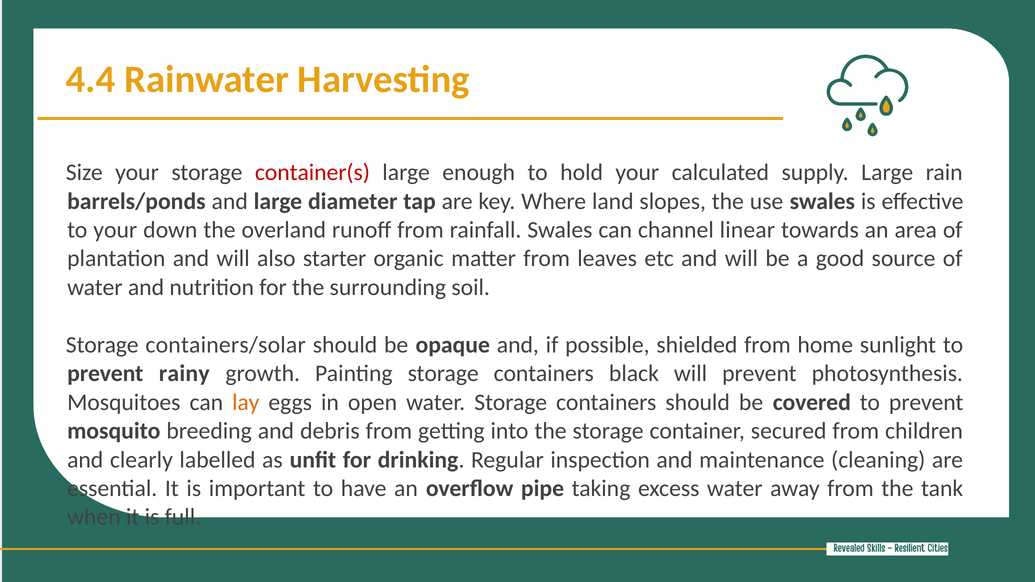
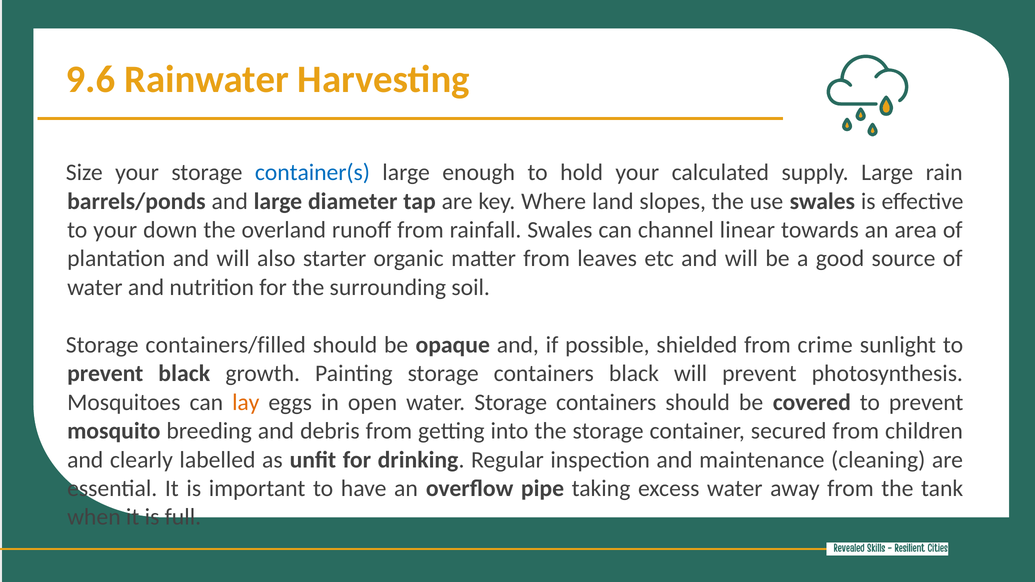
4.4: 4.4 -> 9.6
container(s colour: red -> blue
containers/solar: containers/solar -> containers/filled
home: home -> crime
prevent rainy: rainy -> black
